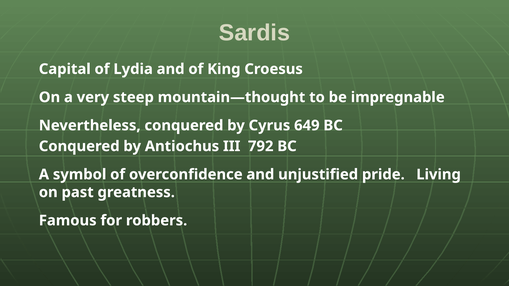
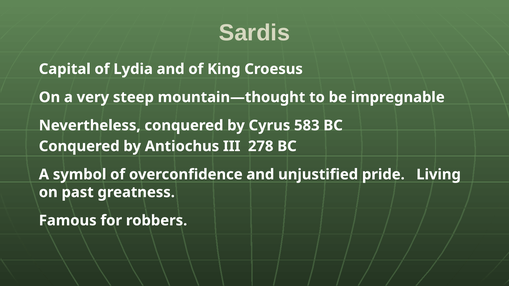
649: 649 -> 583
792: 792 -> 278
